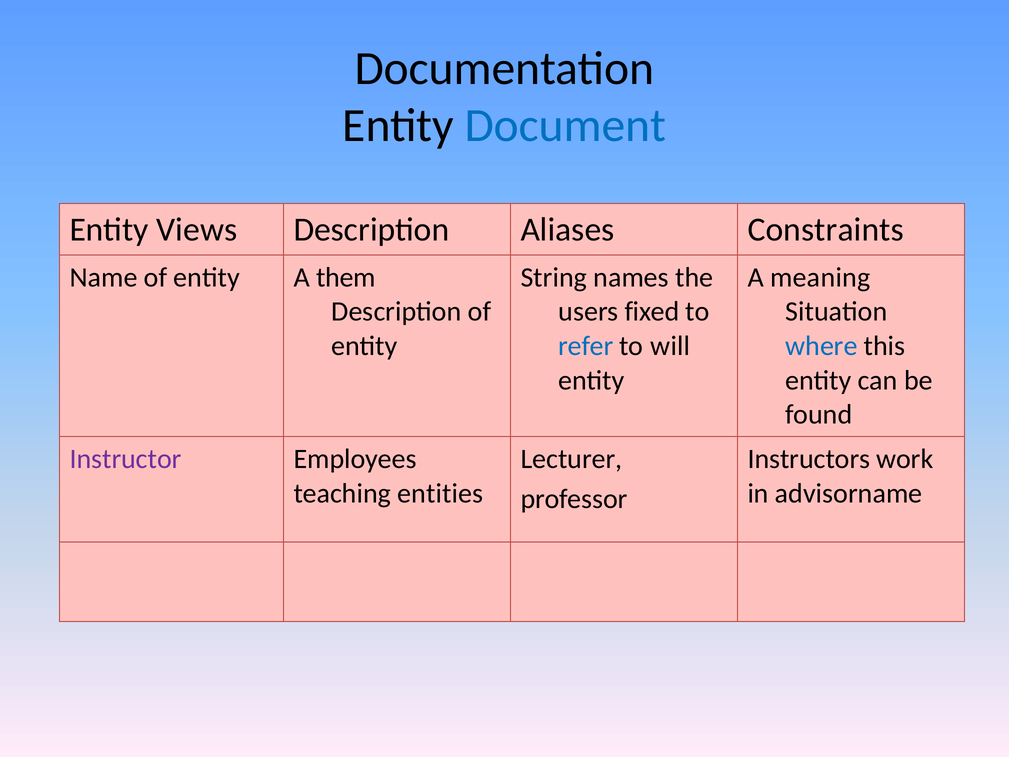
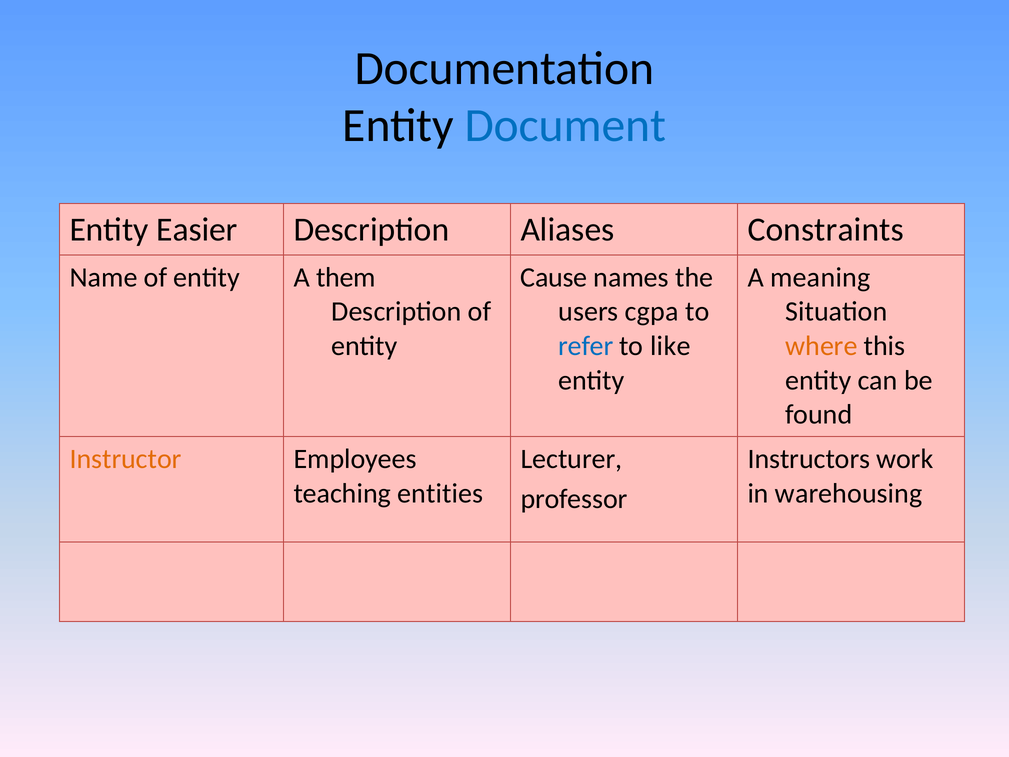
Views: Views -> Easier
String: String -> Cause
fixed: fixed -> cgpa
will: will -> like
where colour: blue -> orange
Instructor colour: purple -> orange
advisorname: advisorname -> warehousing
